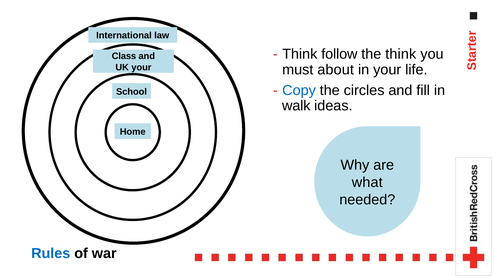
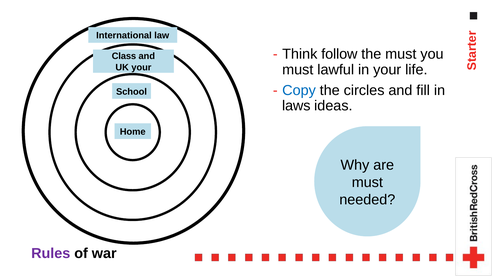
the think: think -> must
about: about -> lawful
walk: walk -> laws
what at (367, 182): what -> must
Rules colour: blue -> purple
